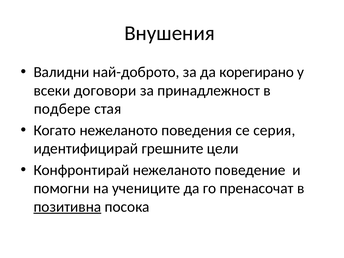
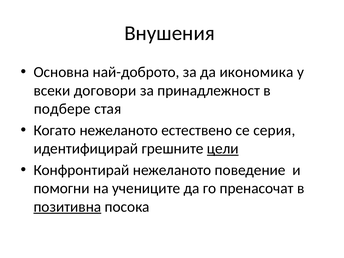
Валидни: Валидни -> Основна
корегирано: корегирано -> икономика
поведения: поведения -> естествено
цели underline: none -> present
